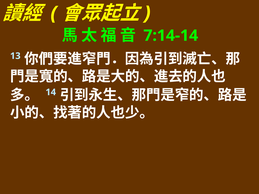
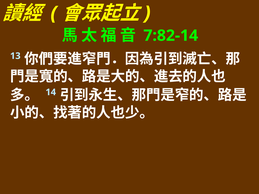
7:14-14: 7:14-14 -> 7:82-14
